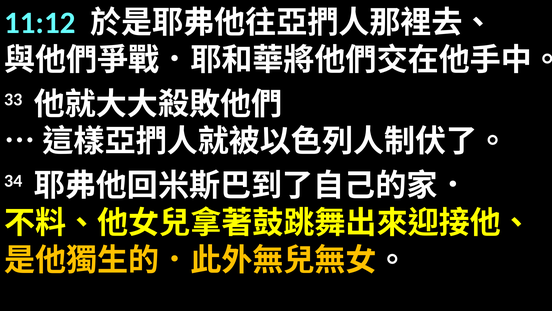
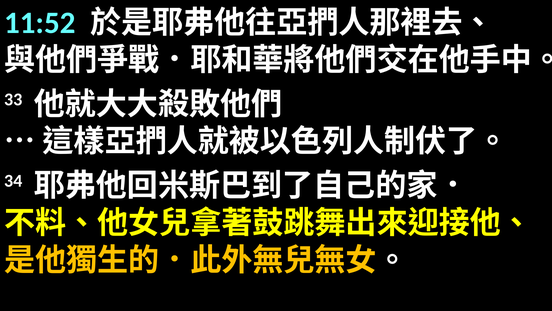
11:12: 11:12 -> 11:52
